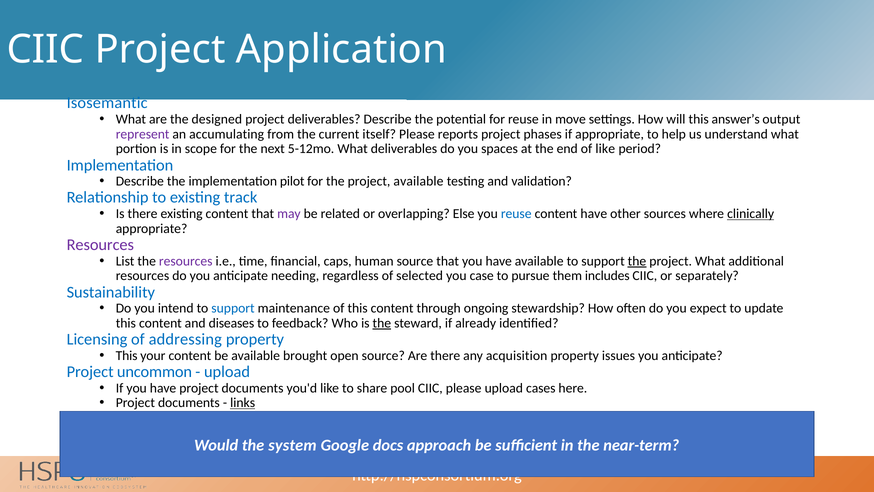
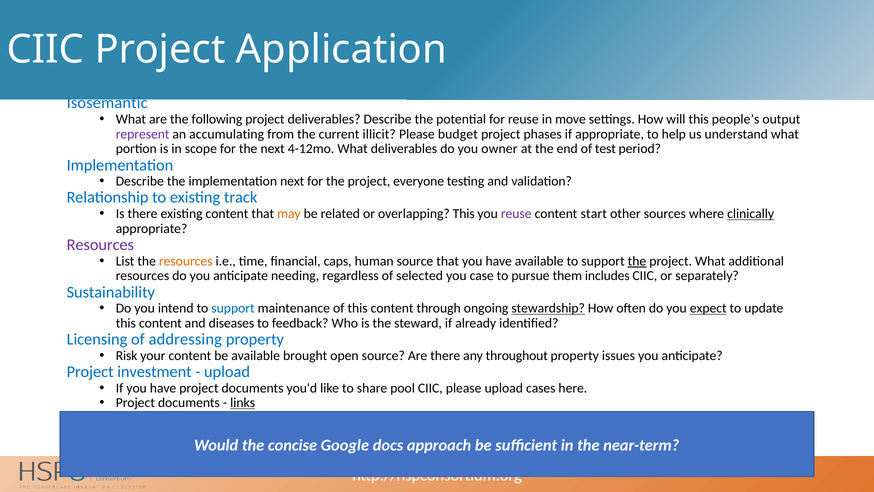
designed: designed -> following
answer’s: answer’s -> people’s
itself: itself -> illicit
reports: reports -> budget
5-12mo: 5-12mo -> 4-12mo
spaces: spaces -> owner
of like: like -> test
implementation pilot: pilot -> next
project available: available -> everyone
may colour: purple -> orange
overlapping Else: Else -> This
reuse at (516, 214) colour: blue -> purple
content have: have -> start
resources at (186, 261) colour: purple -> orange
stewardship underline: none -> present
expect underline: none -> present
the at (382, 323) underline: present -> none
This at (127, 355): This -> Risk
acquisition: acquisition -> throughout
uncommon: uncommon -> investment
system: system -> concise
